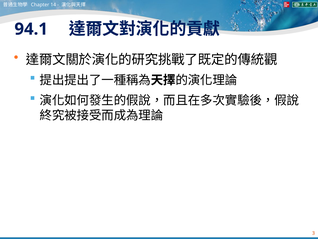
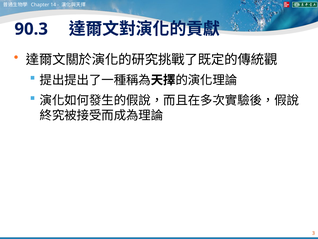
94.1: 94.1 -> 90.3
